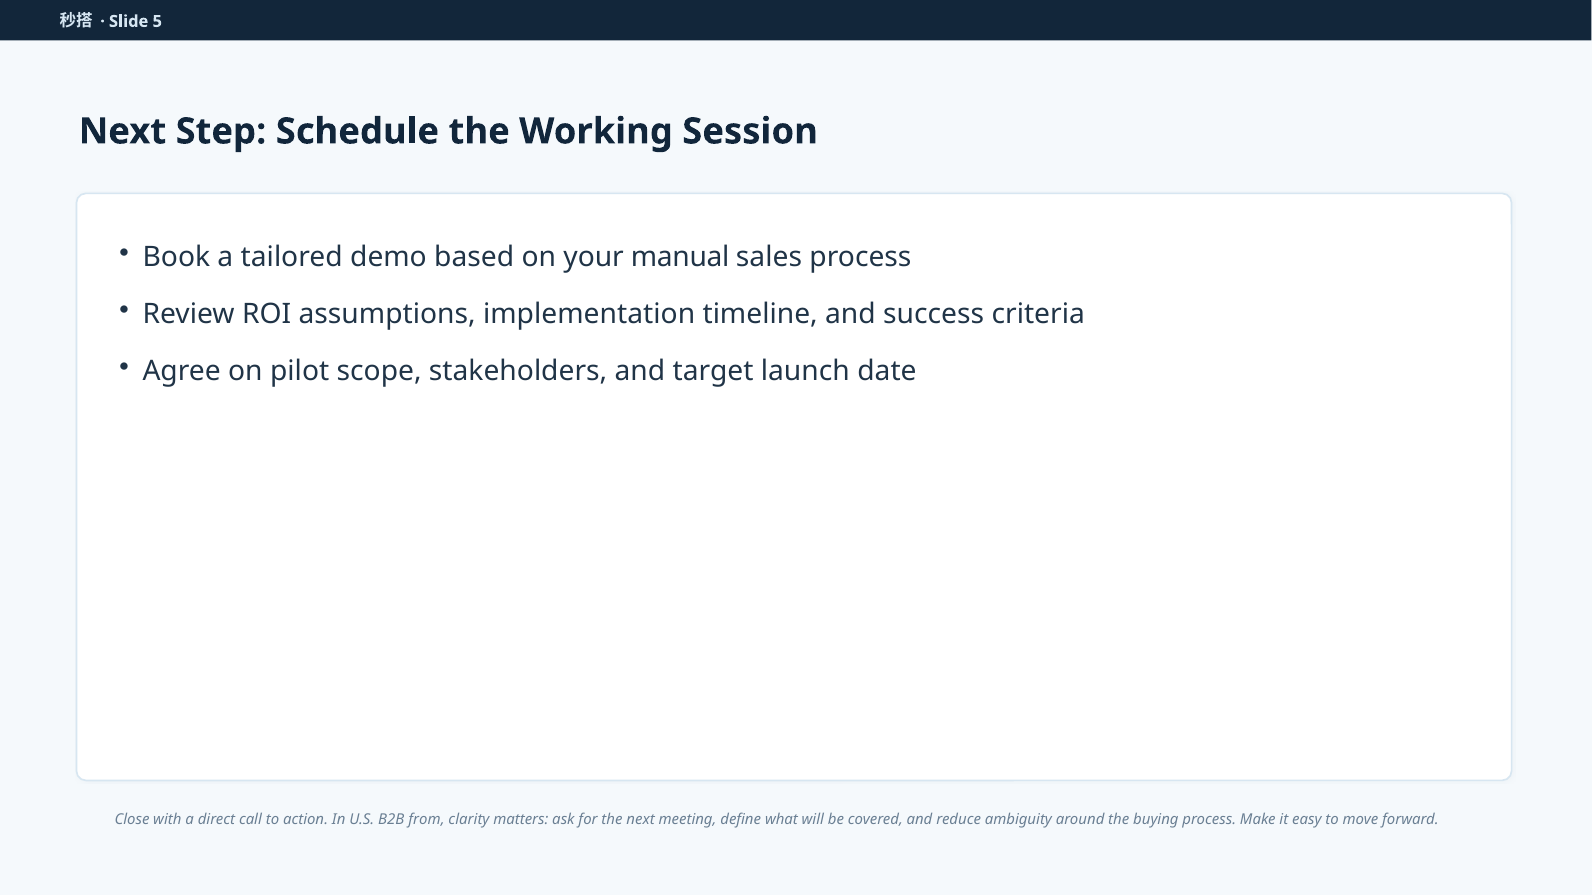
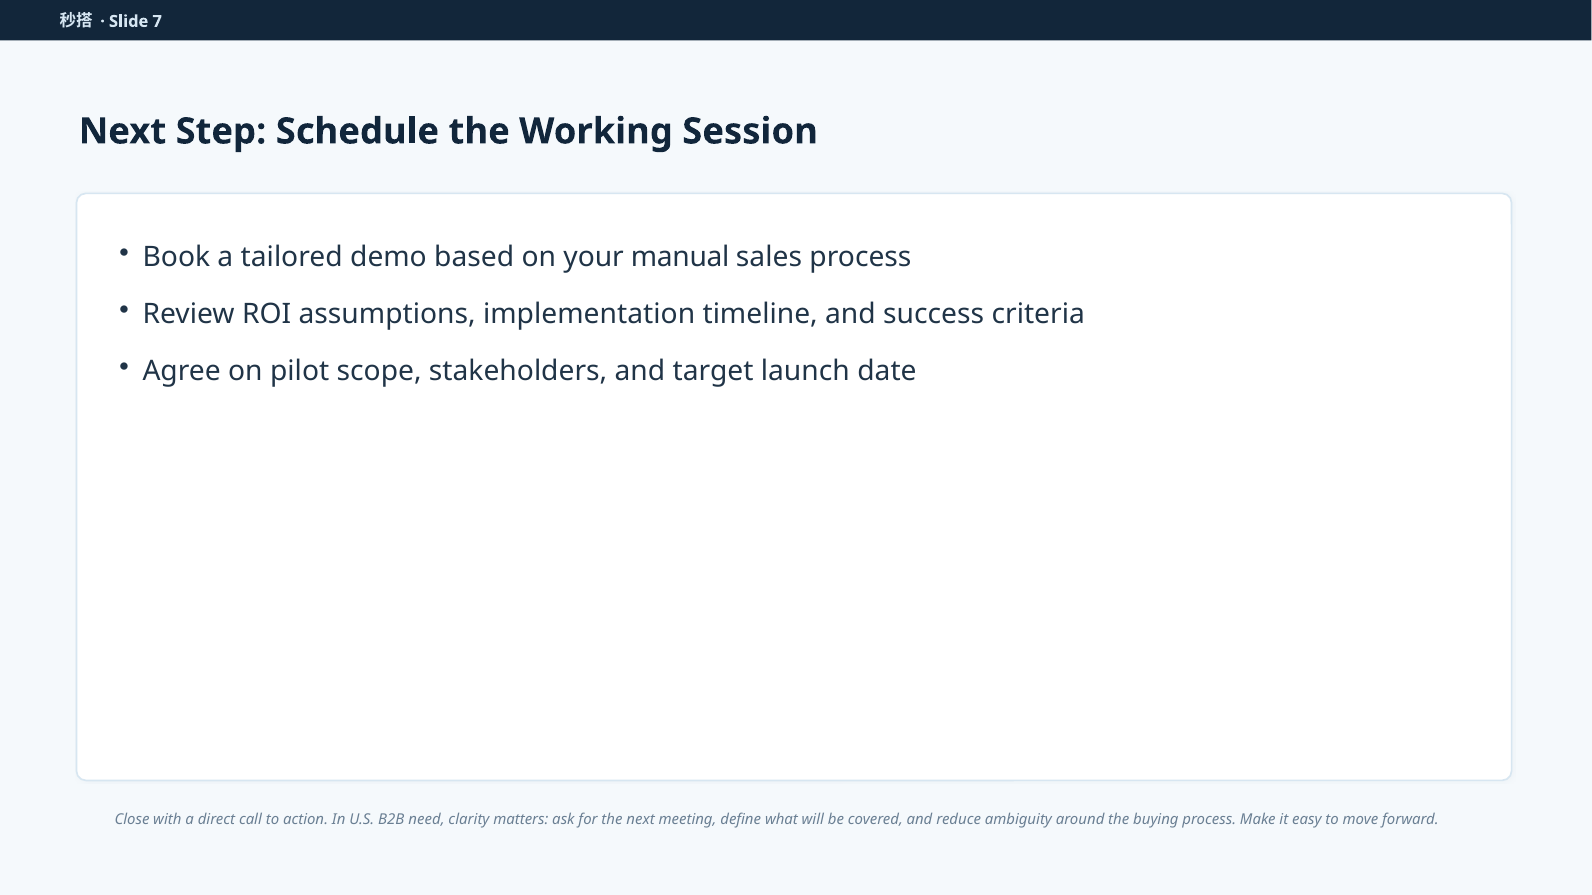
5: 5 -> 7
from: from -> need
